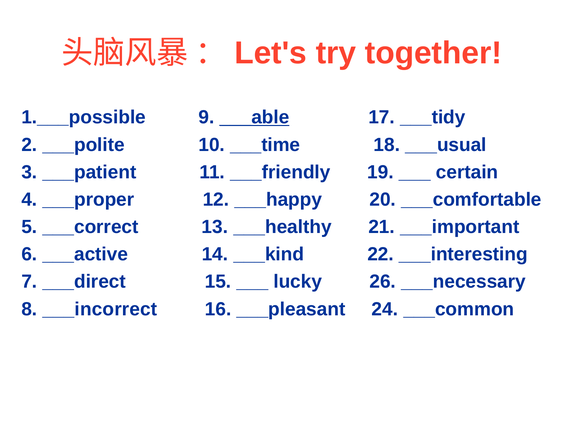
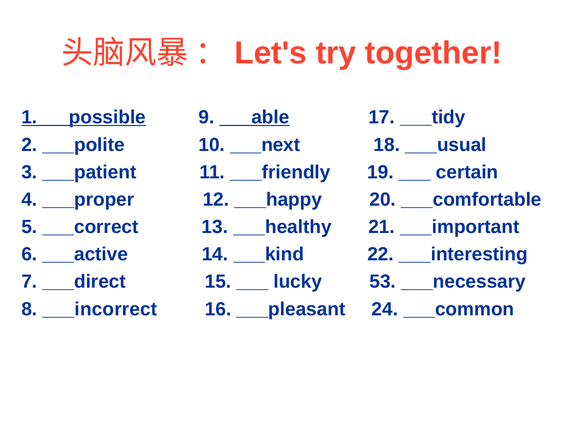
1.___possible underline: none -> present
___time: ___time -> ___next
26: 26 -> 53
